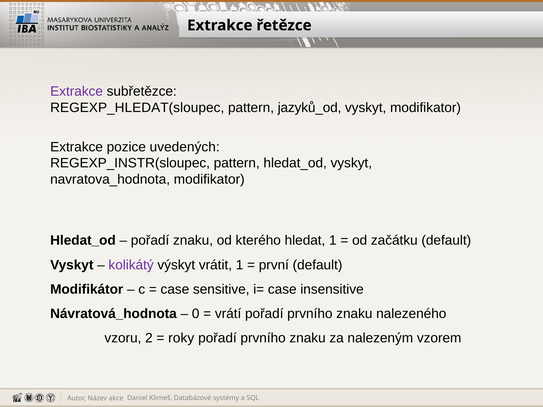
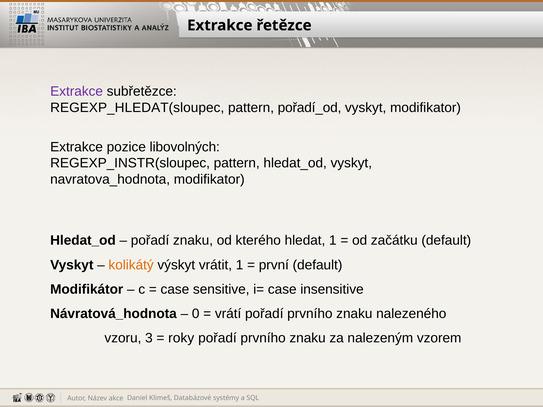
jazyků_od: jazyků_od -> pořadí_od
uvedených: uvedených -> libovolných
kolikátý colour: purple -> orange
2: 2 -> 3
